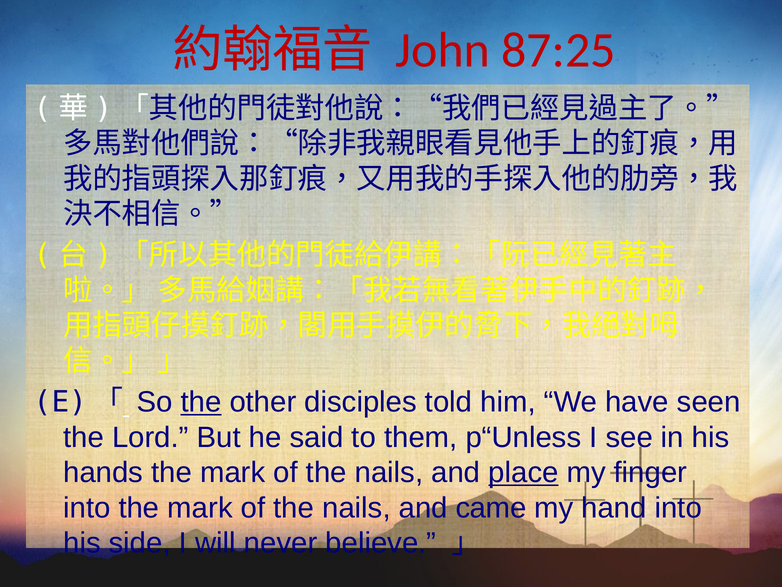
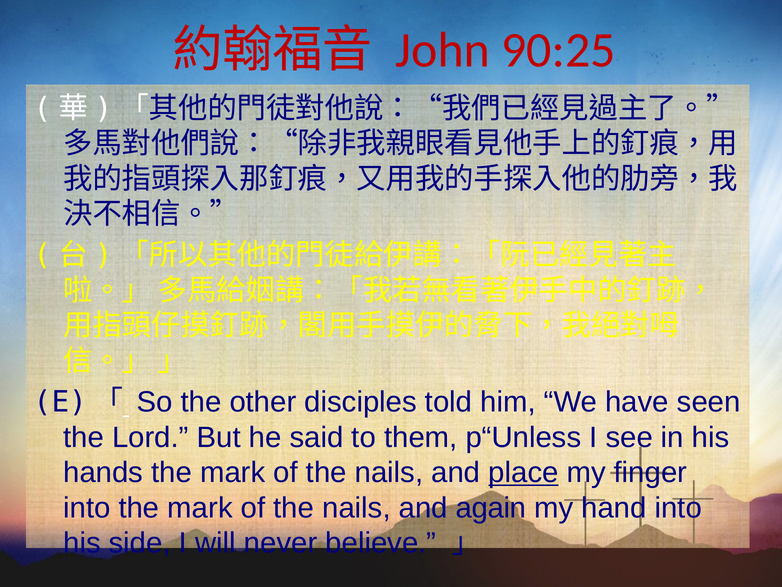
87:25: 87:25 -> 90:25
the at (201, 402) underline: present -> none
came: came -> again
